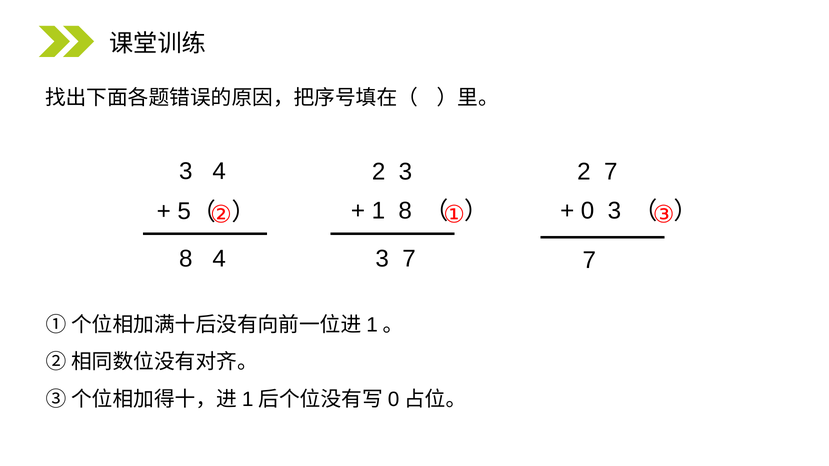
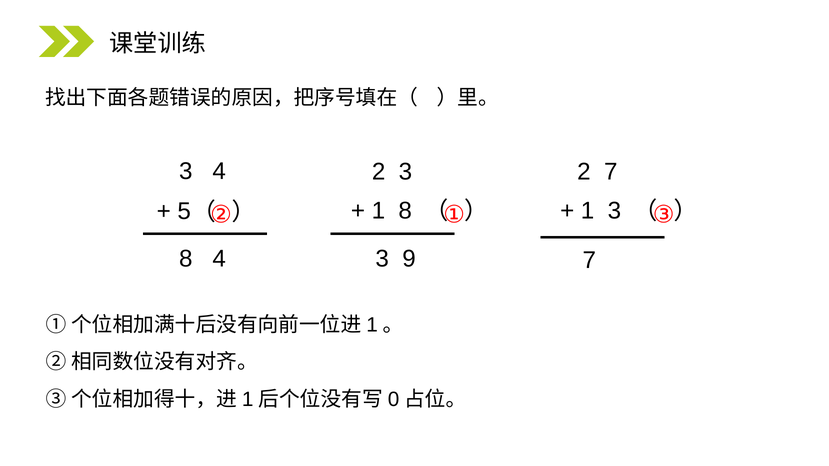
0 at (588, 211): 0 -> 1
7 at (409, 259): 7 -> 9
